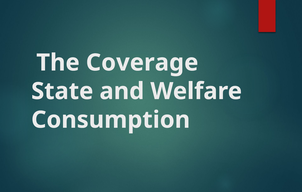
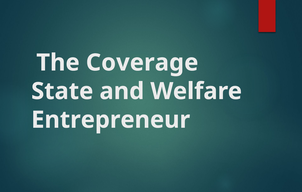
Consumption: Consumption -> Entrepreneur
